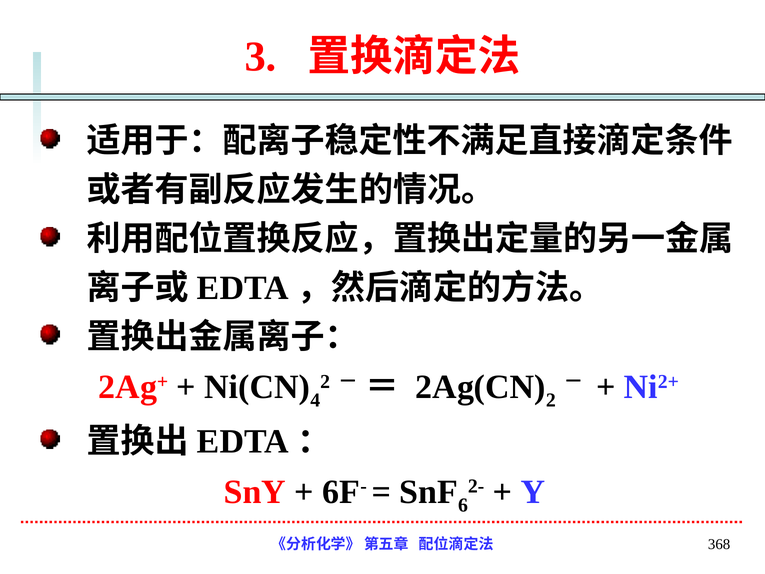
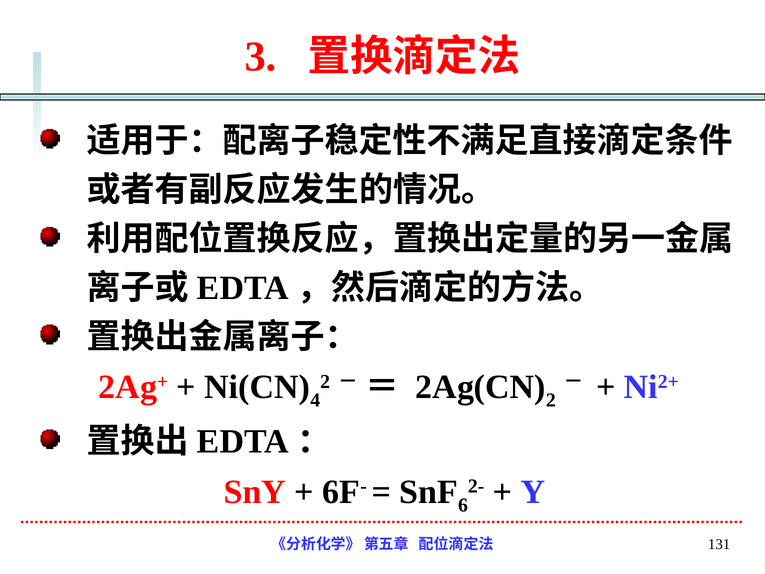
368: 368 -> 131
